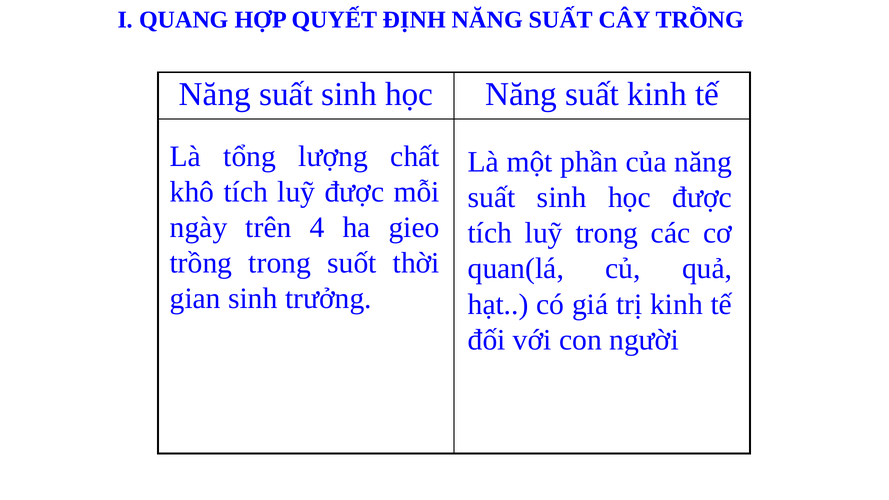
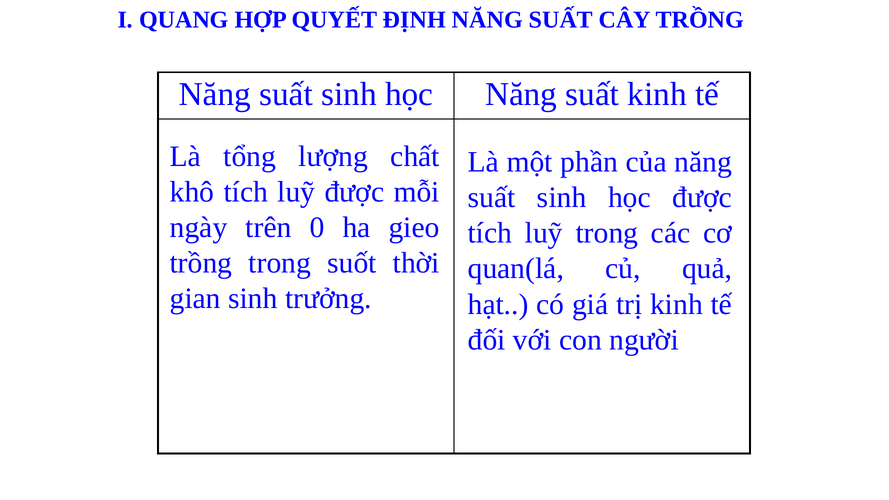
4: 4 -> 0
